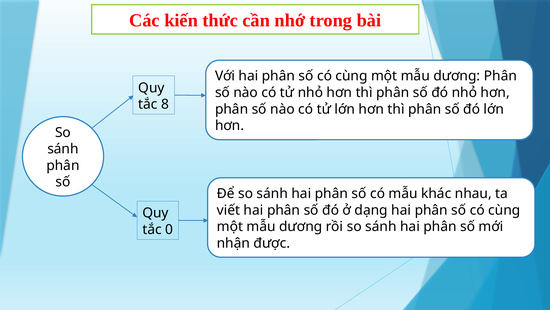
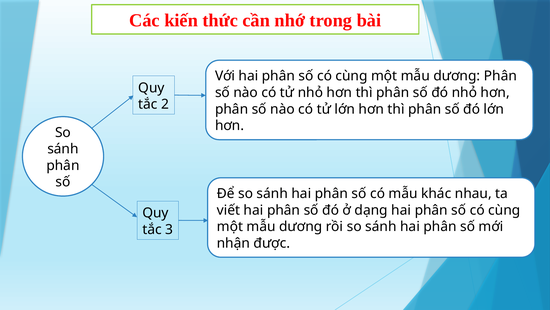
8: 8 -> 2
0: 0 -> 3
